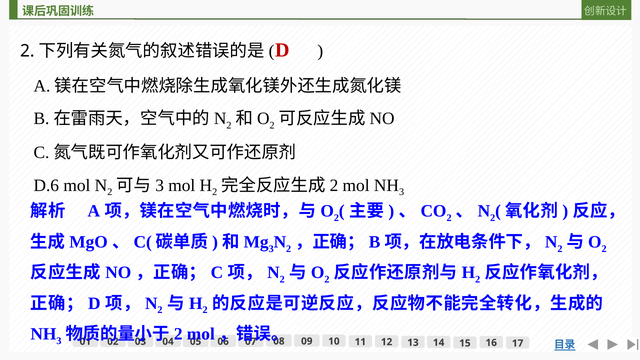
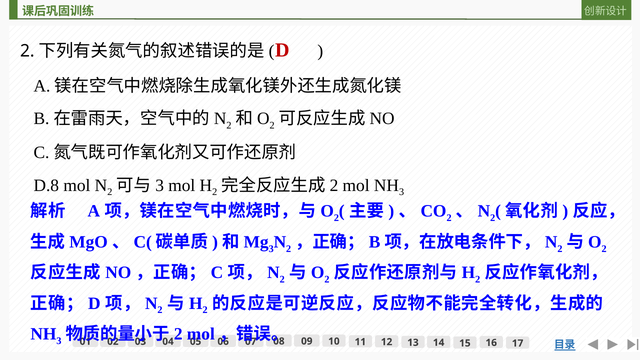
D.6: D.6 -> D.8
